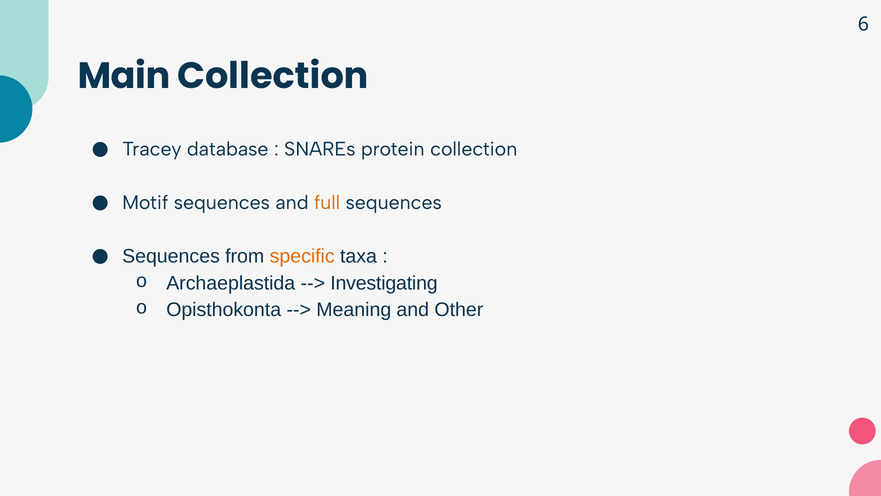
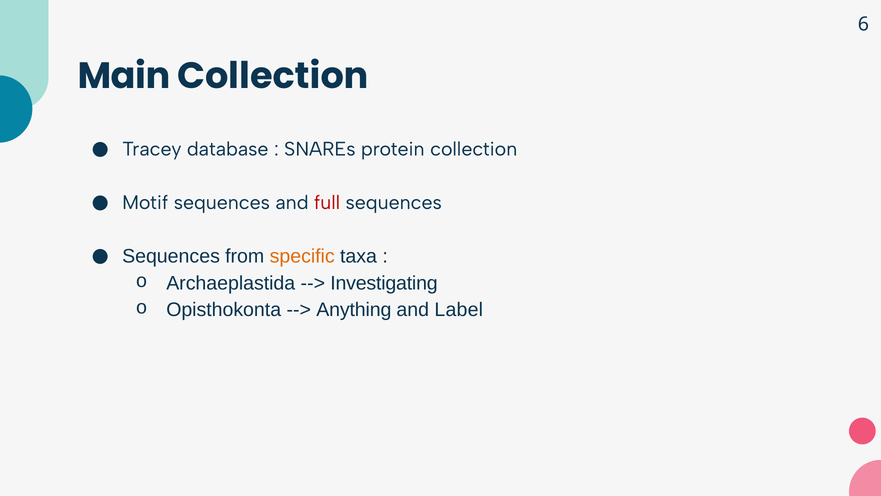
full colour: orange -> red
Meaning: Meaning -> Anything
Other: Other -> Label
